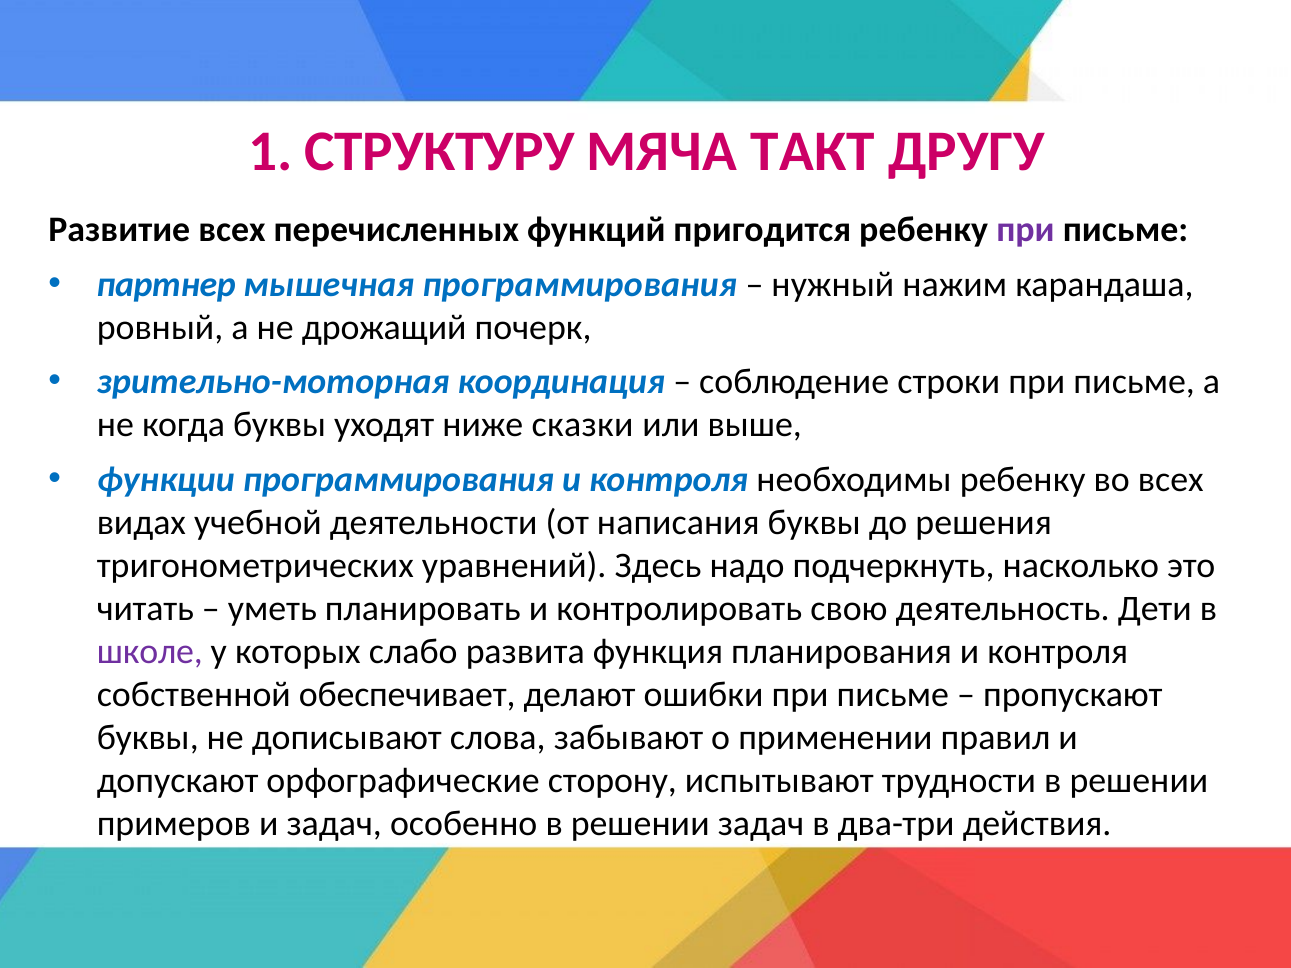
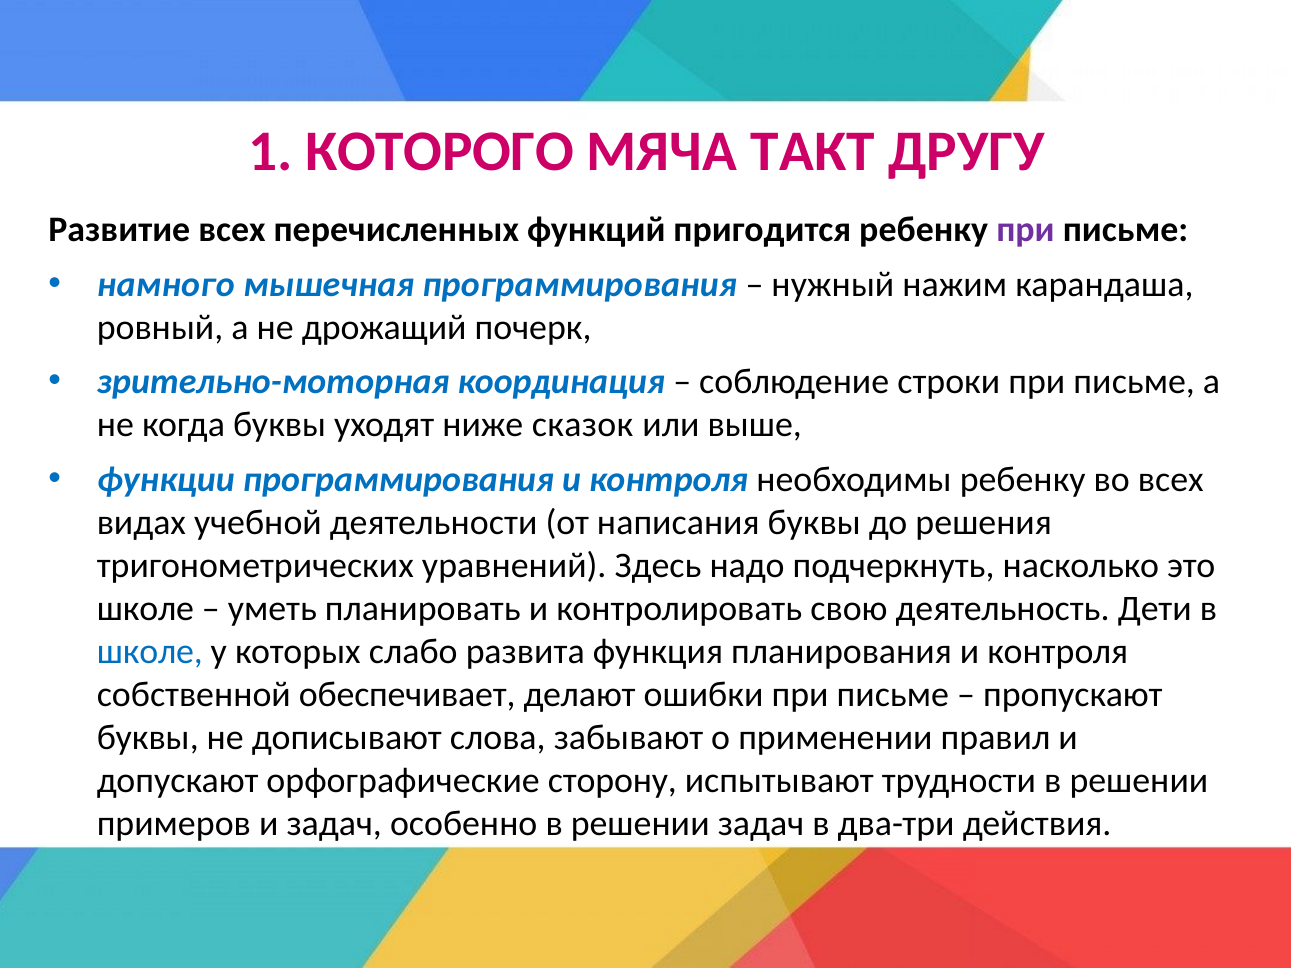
СТРУКТУРУ: СТРУКТУРУ -> КОТОРОГО
партнер: партнер -> намного
сказки: сказки -> сказок
читать at (145, 609): читать -> школе
школе at (150, 652) colour: purple -> blue
